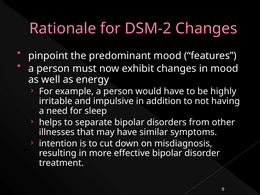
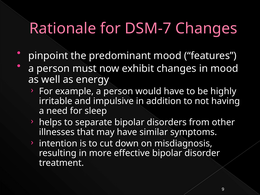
DSM-2: DSM-2 -> DSM-7
